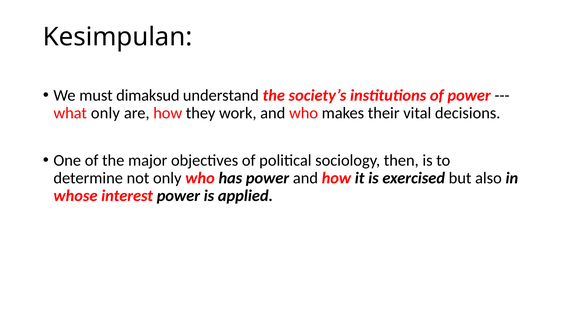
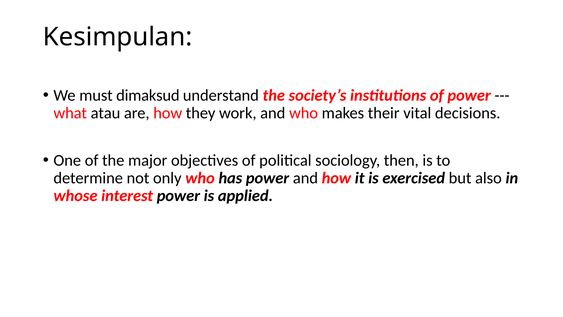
only at (105, 113): only -> atau
